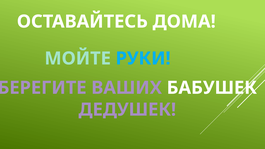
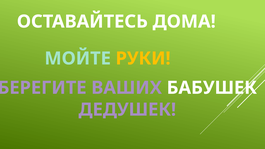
РУКИ colour: light blue -> yellow
